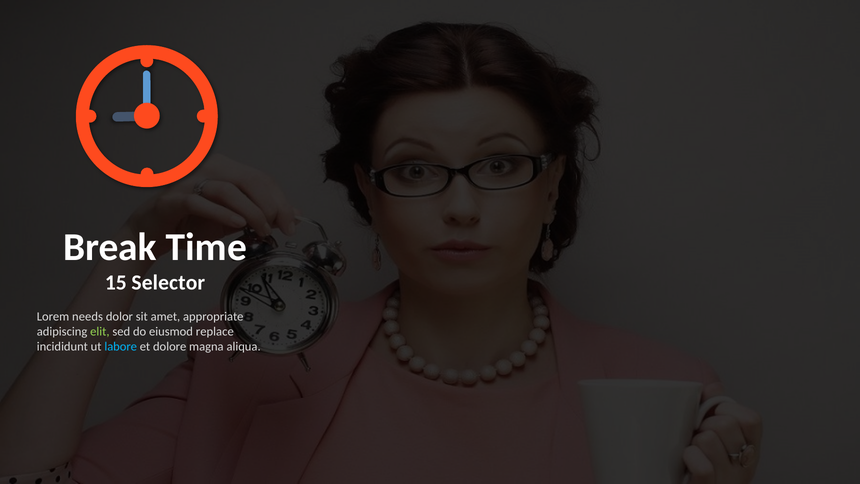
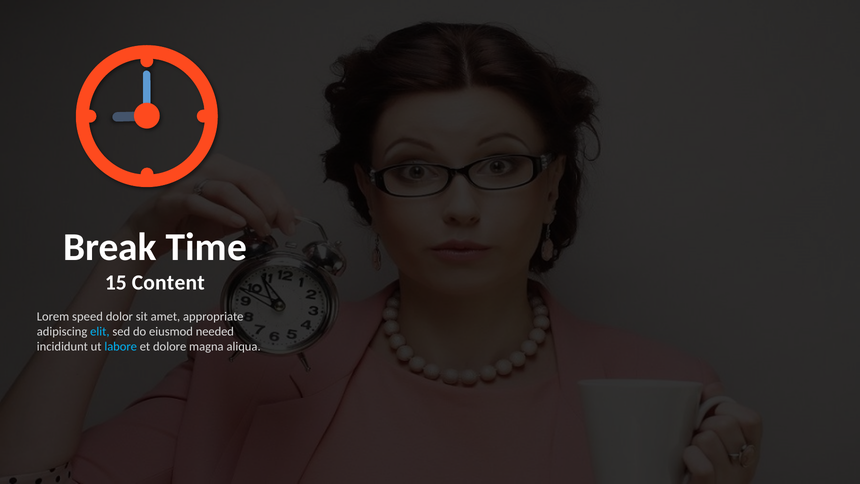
Selector: Selector -> Content
needs: needs -> speed
elit colour: light green -> light blue
replace: replace -> needed
